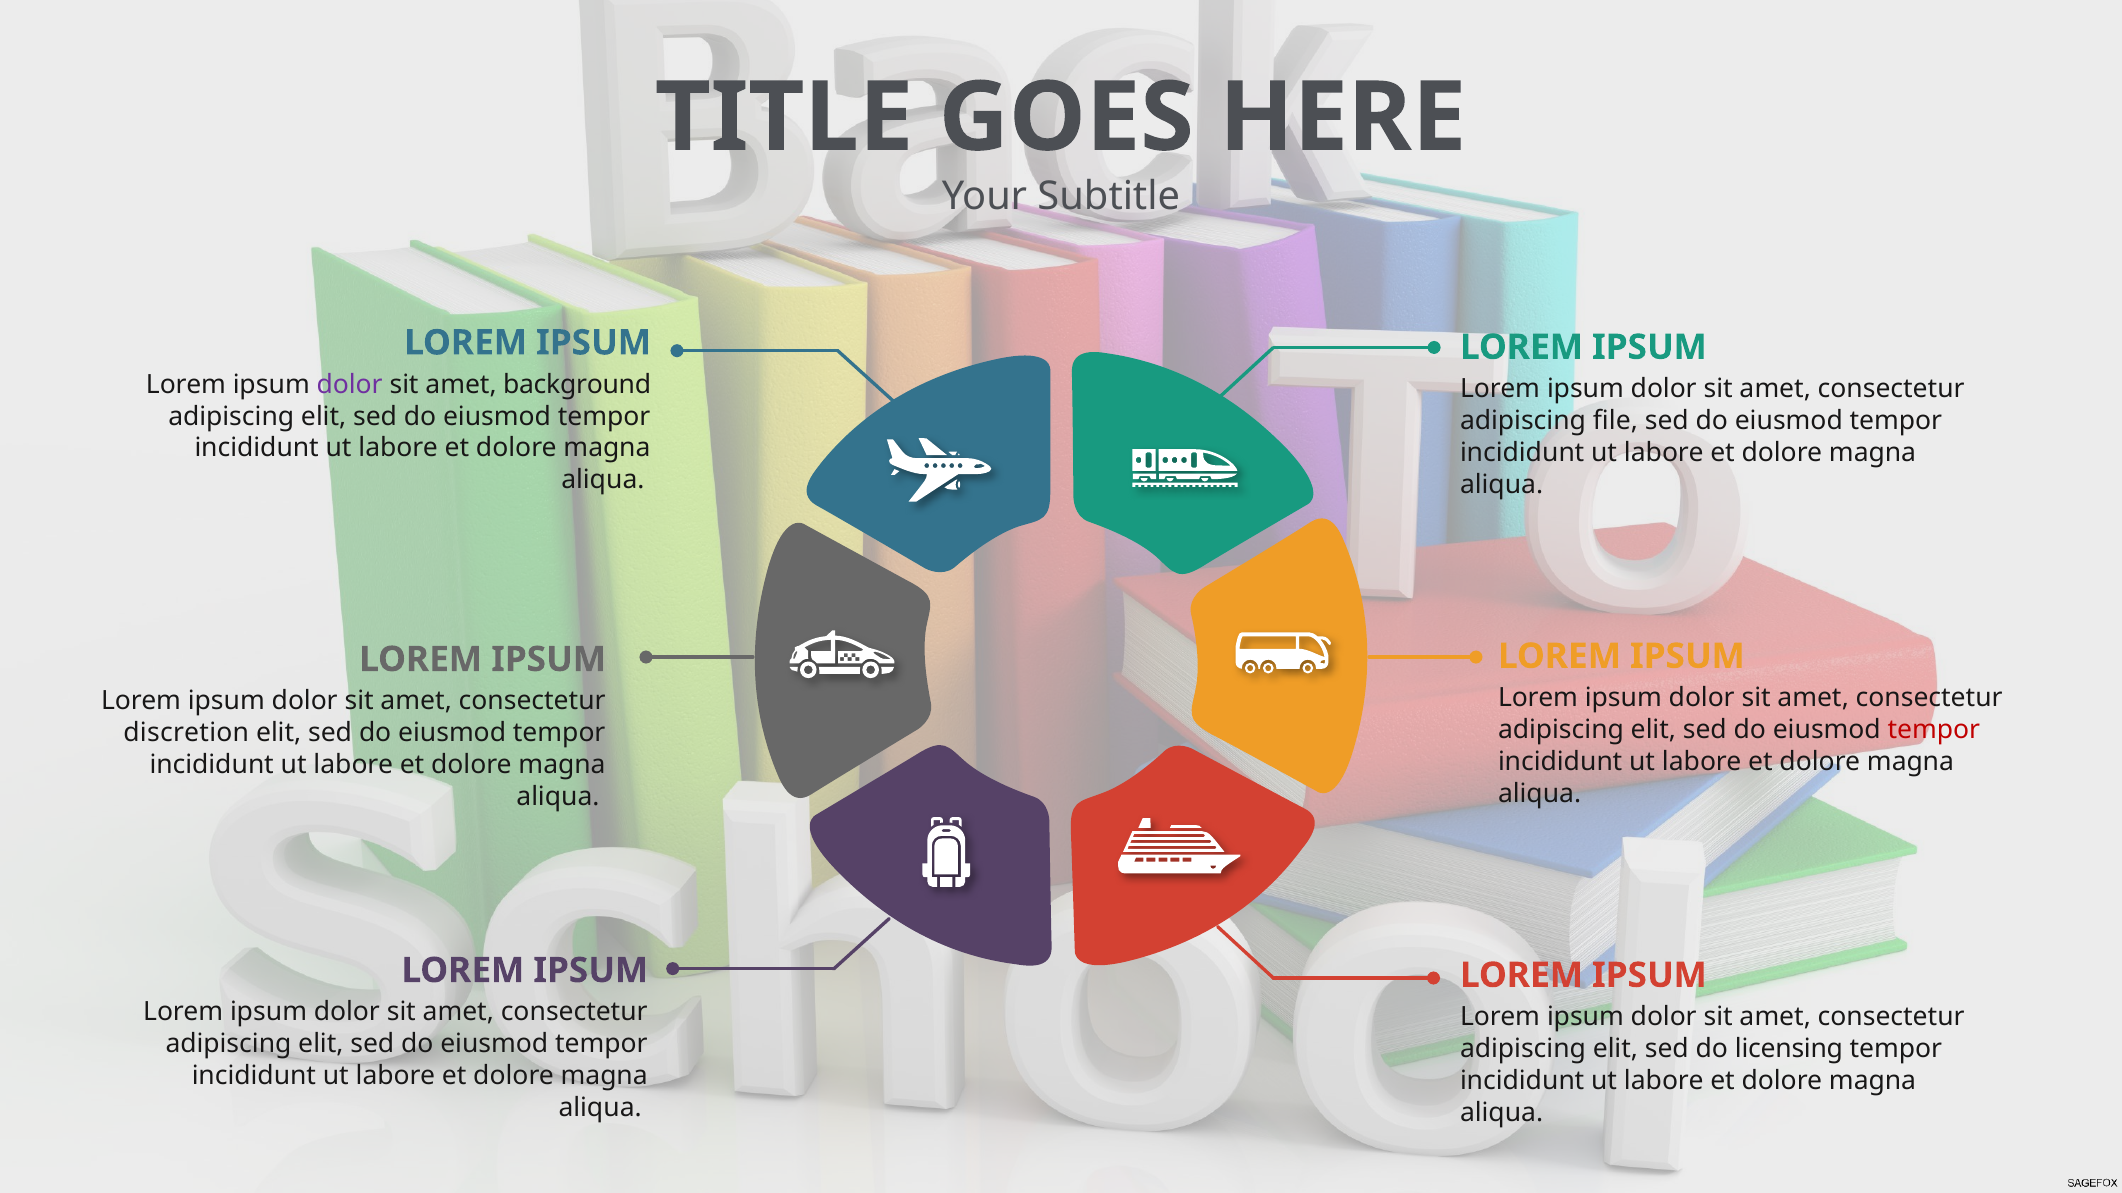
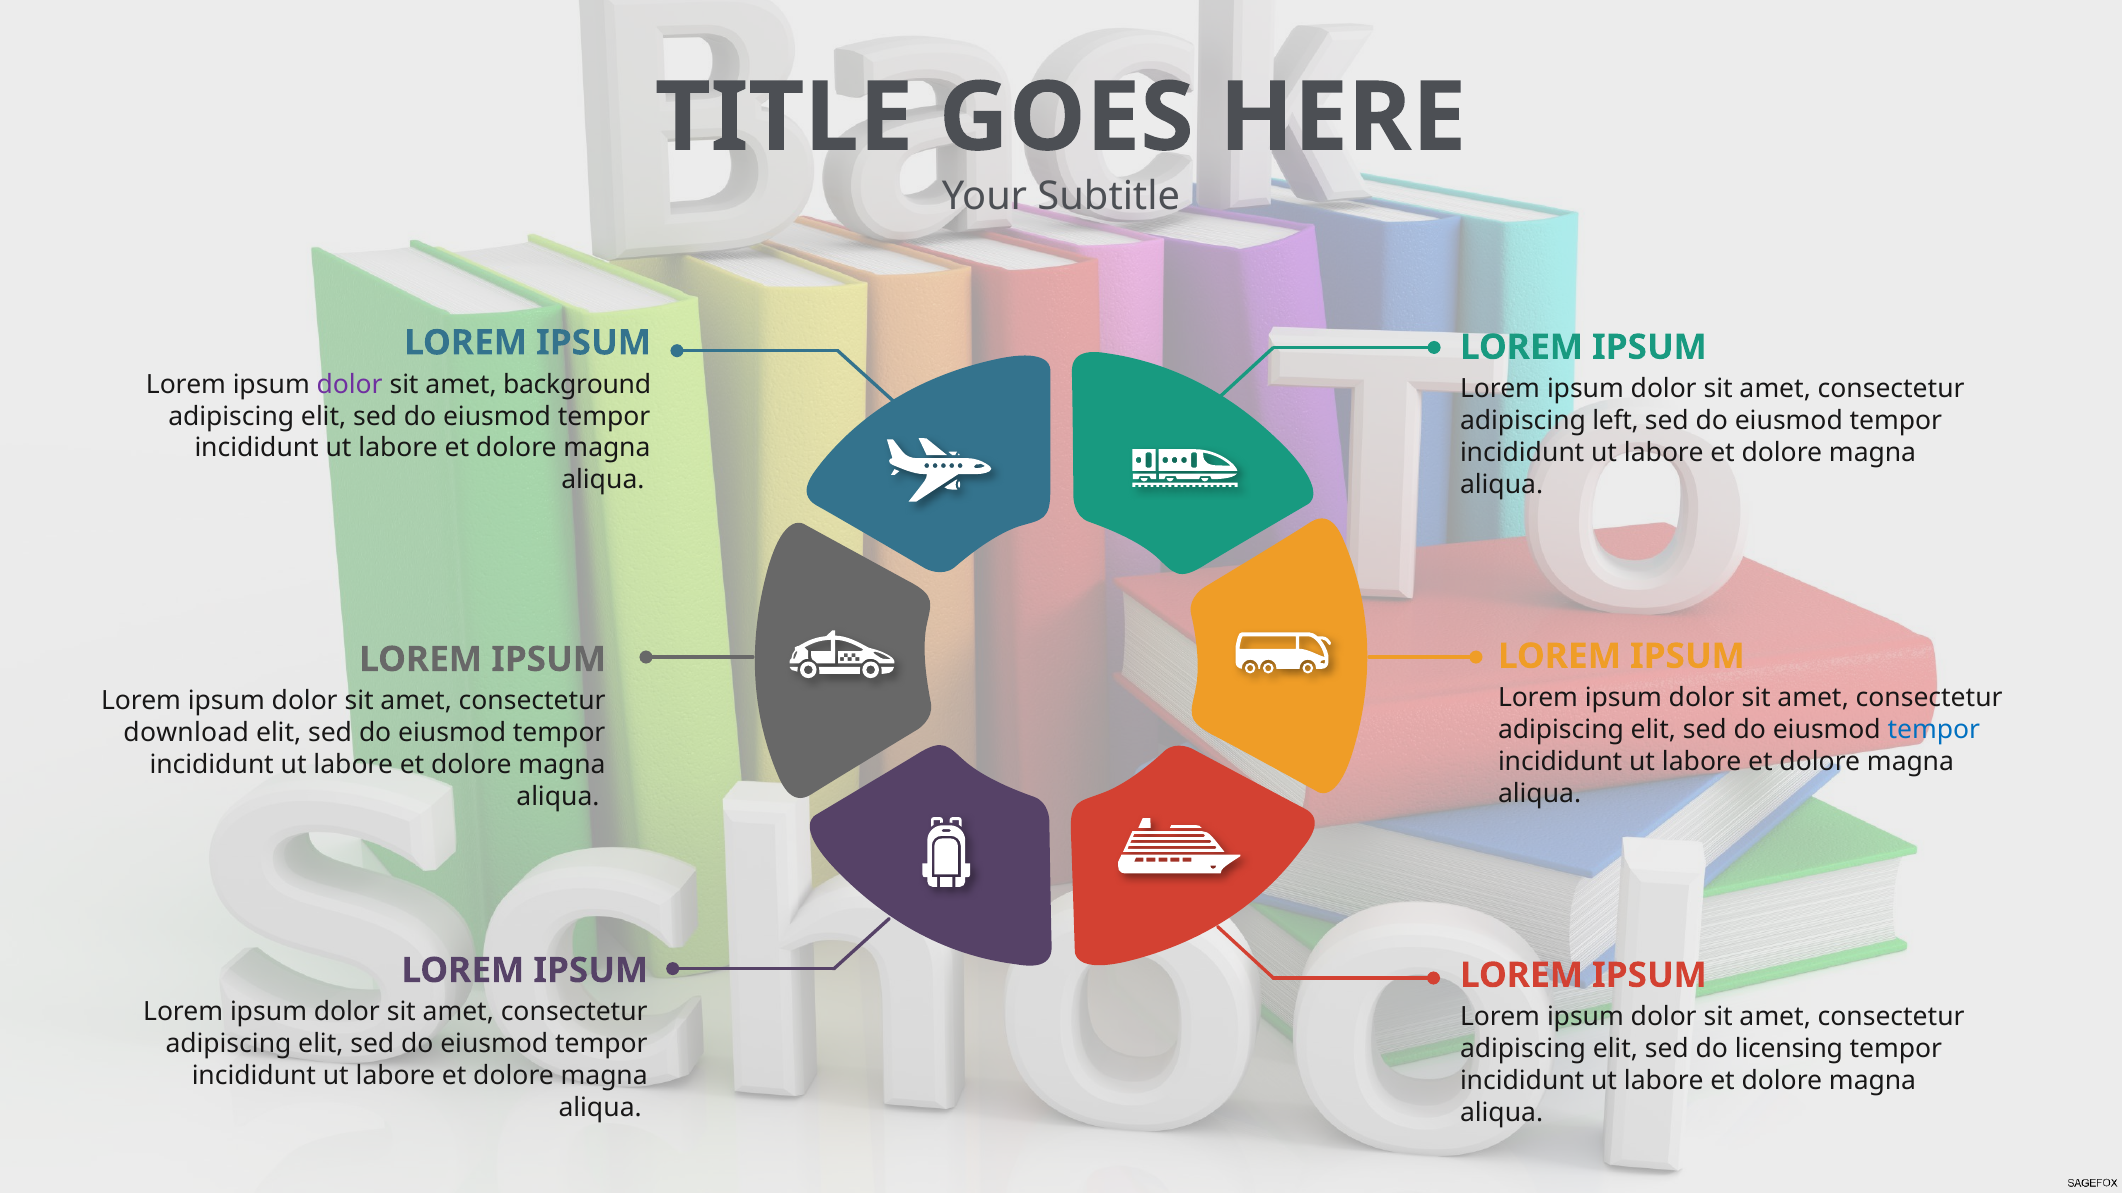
file: file -> left
tempor at (1934, 730) colour: red -> blue
discretion: discretion -> download
